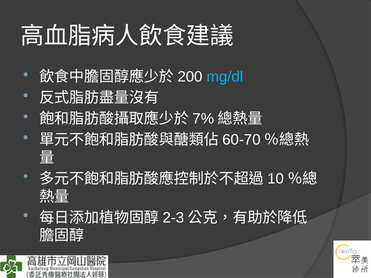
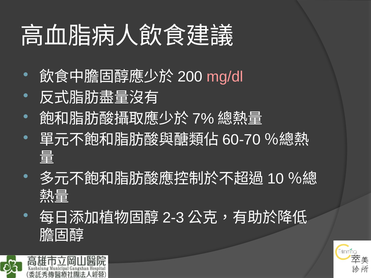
mg/dl colour: light blue -> pink
